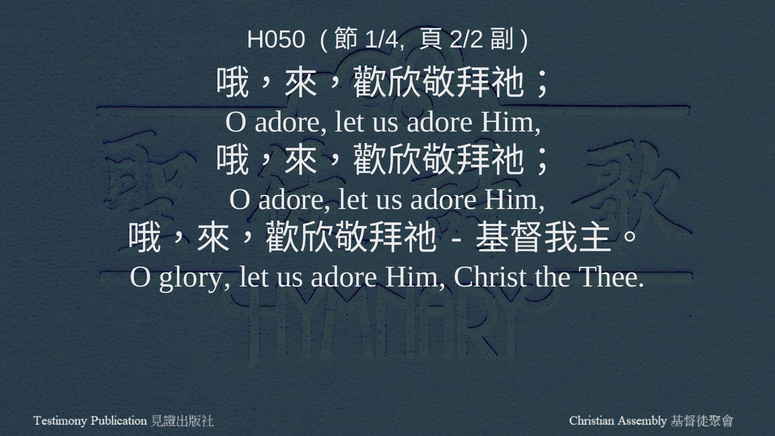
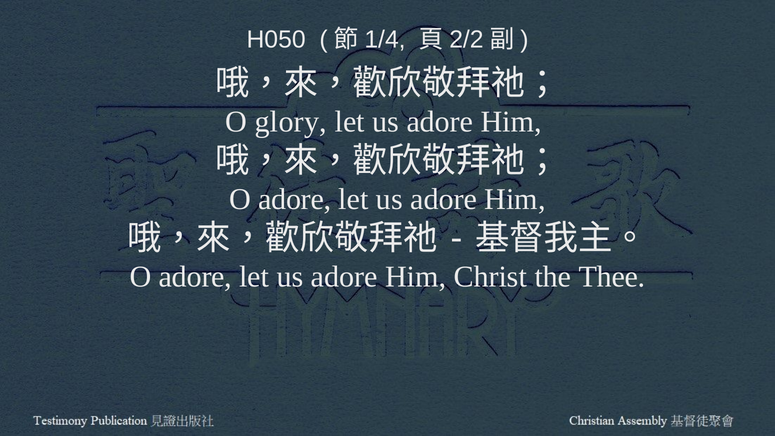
adore at (291, 122): adore -> glory
glory at (195, 277): glory -> adore
